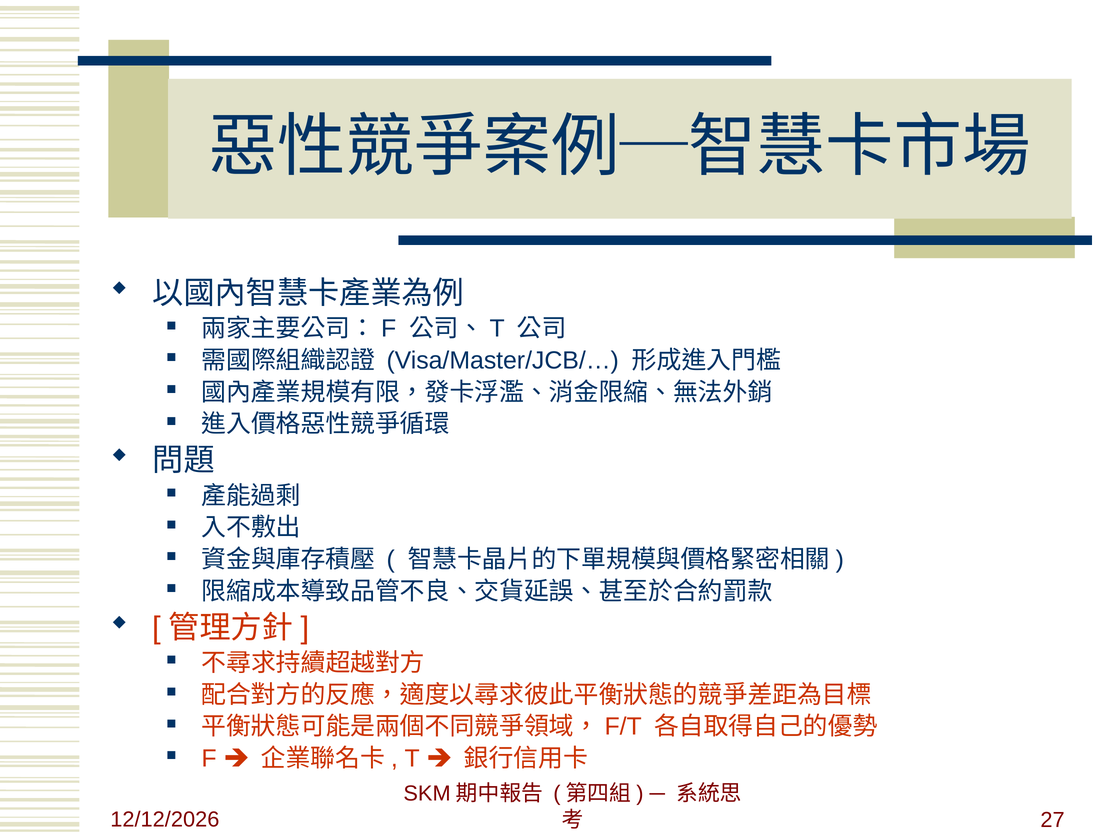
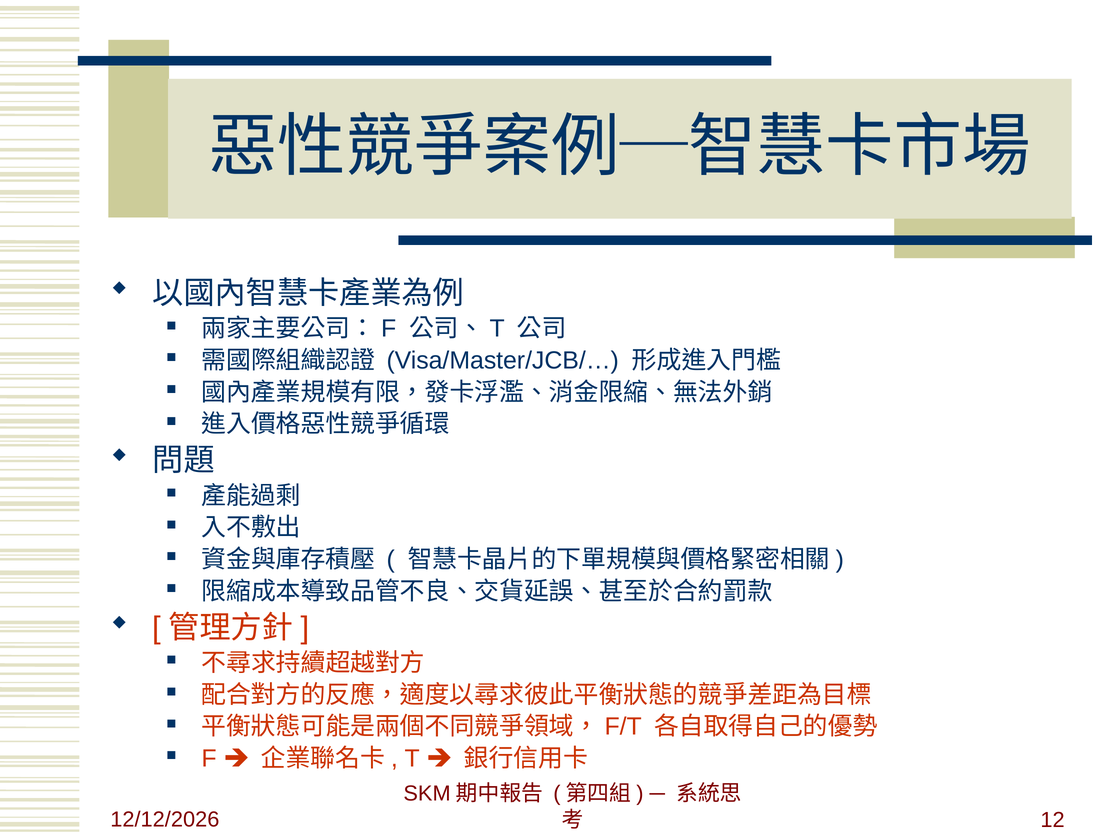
27: 27 -> 12
